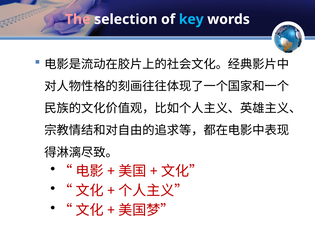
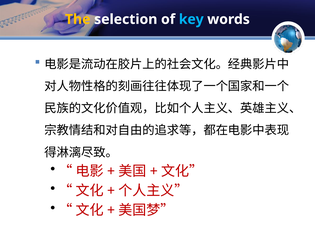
The colour: pink -> yellow
